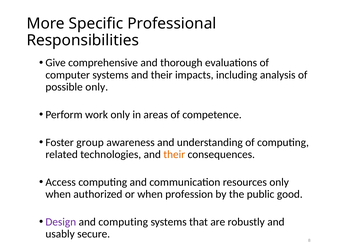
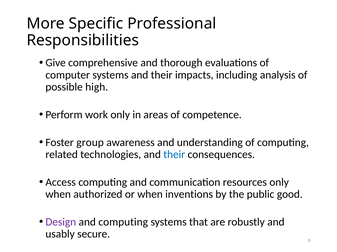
possible only: only -> high
their at (174, 155) colour: orange -> blue
profession: profession -> inventions
